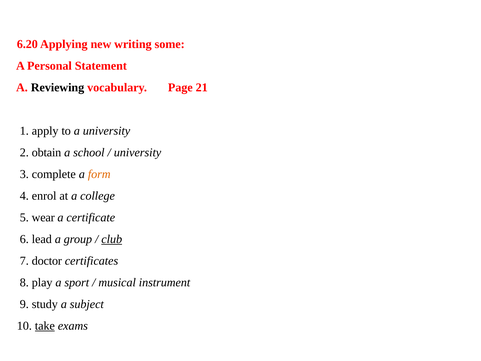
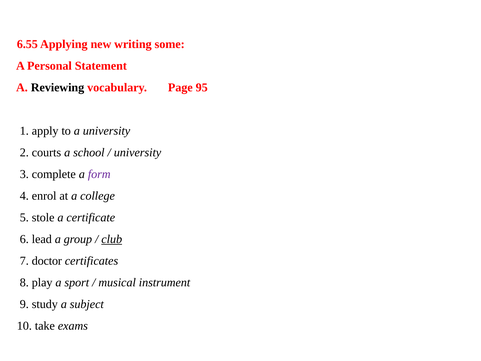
6.20: 6.20 -> 6.55
21: 21 -> 95
obtain: obtain -> courts
form colour: orange -> purple
wear: wear -> stole
take underline: present -> none
